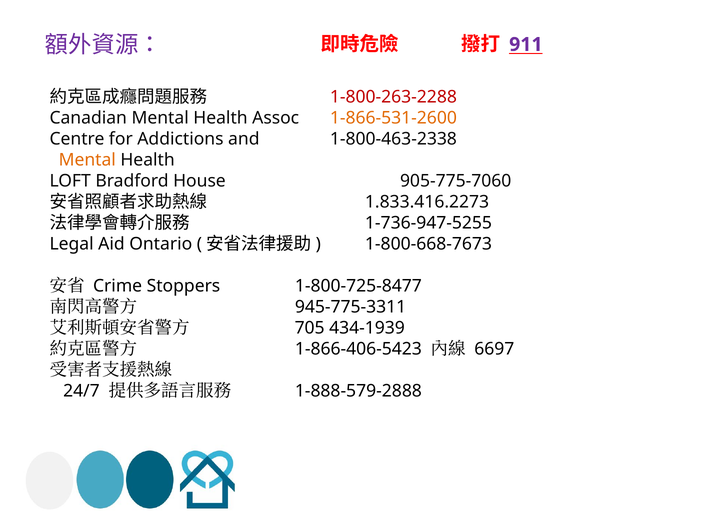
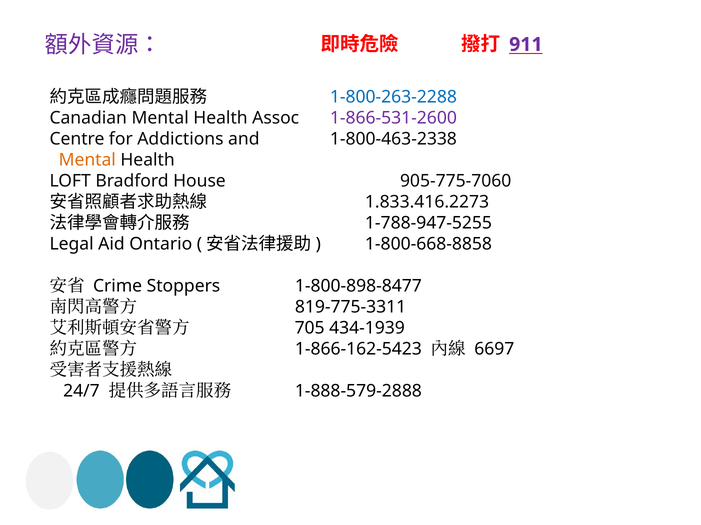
1-800-263-2288 colour: red -> blue
1-866-531-2600 colour: orange -> purple
1-736-947-5255: 1-736-947-5255 -> 1-788-947-5255
1-800-668-7673: 1-800-668-7673 -> 1-800-668-8858
1-800-725-8477: 1-800-725-8477 -> 1-800-898-8477
945-775-3311: 945-775-3311 -> 819-775-3311
1-866-406-5423: 1-866-406-5423 -> 1-866-162-5423
